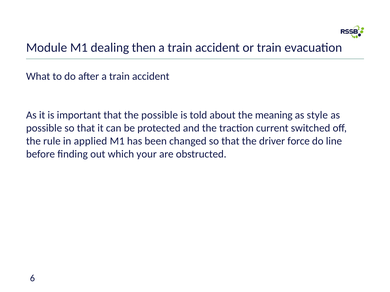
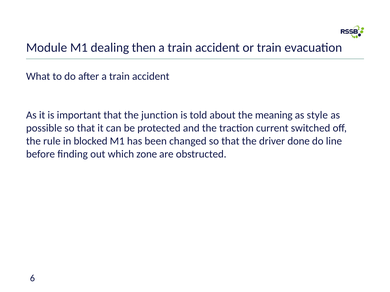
the possible: possible -> junction
applied: applied -> blocked
force: force -> done
your: your -> zone
